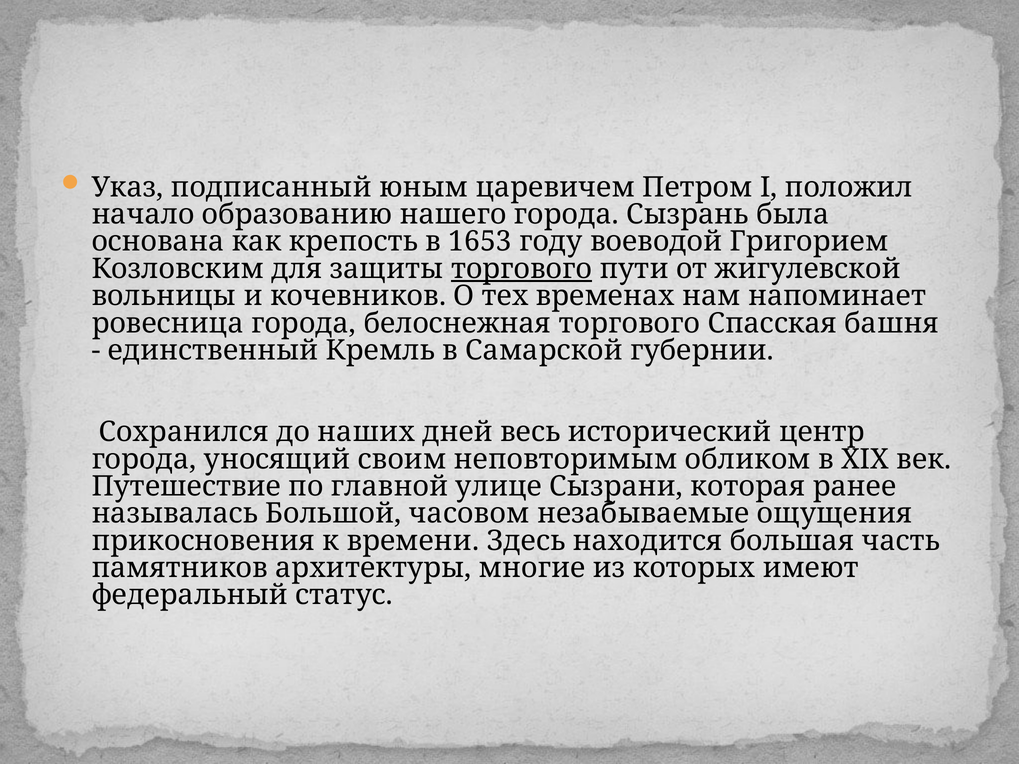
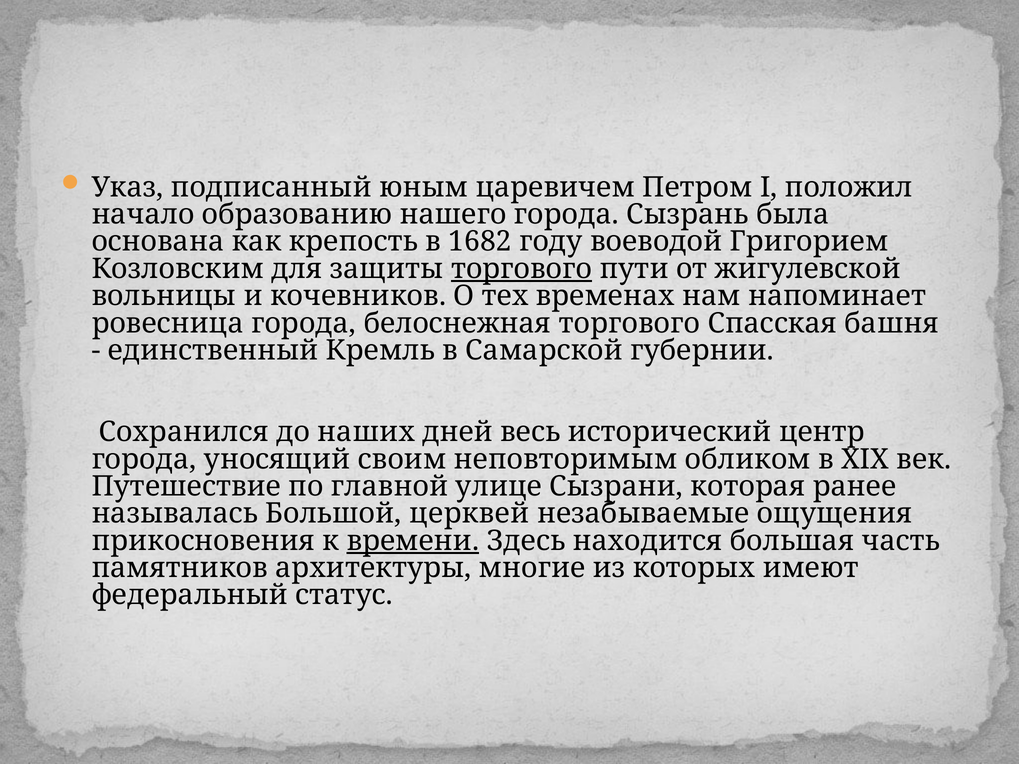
1653: 1653 -> 1682
часовом: часовом -> церквей
времени underline: none -> present
